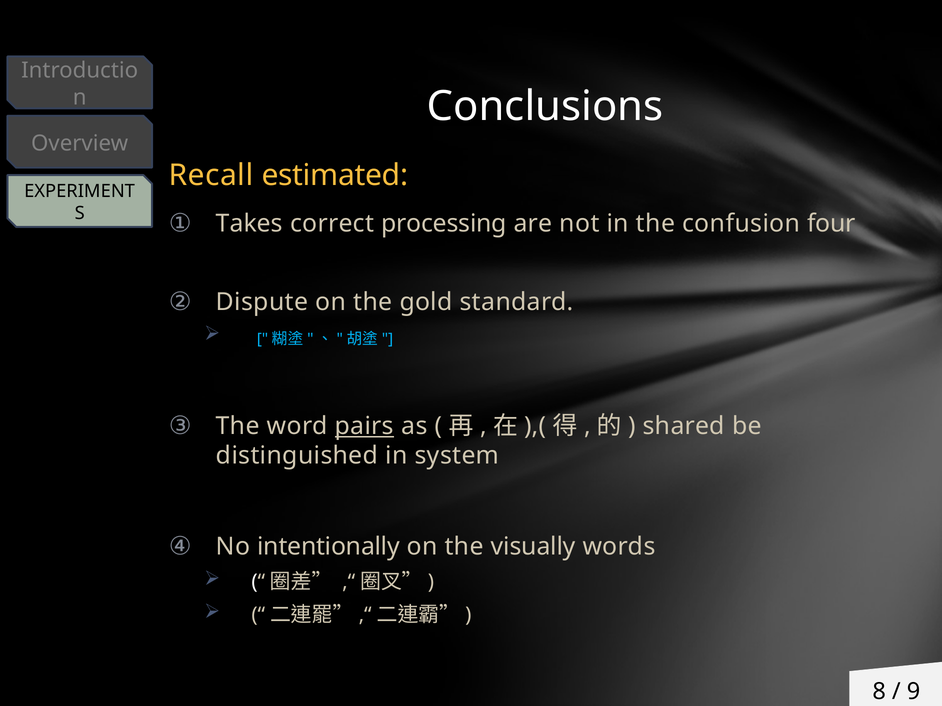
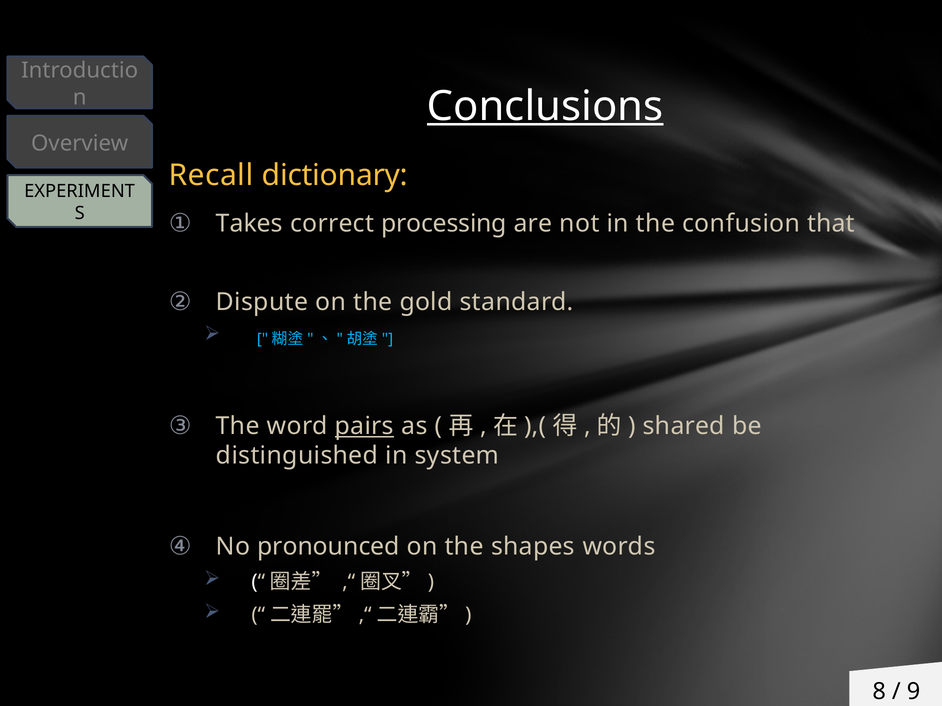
Conclusions underline: none -> present
estimated: estimated -> dictionary
four: four -> that
intentionally: intentionally -> pronounced
visually: visually -> shapes
